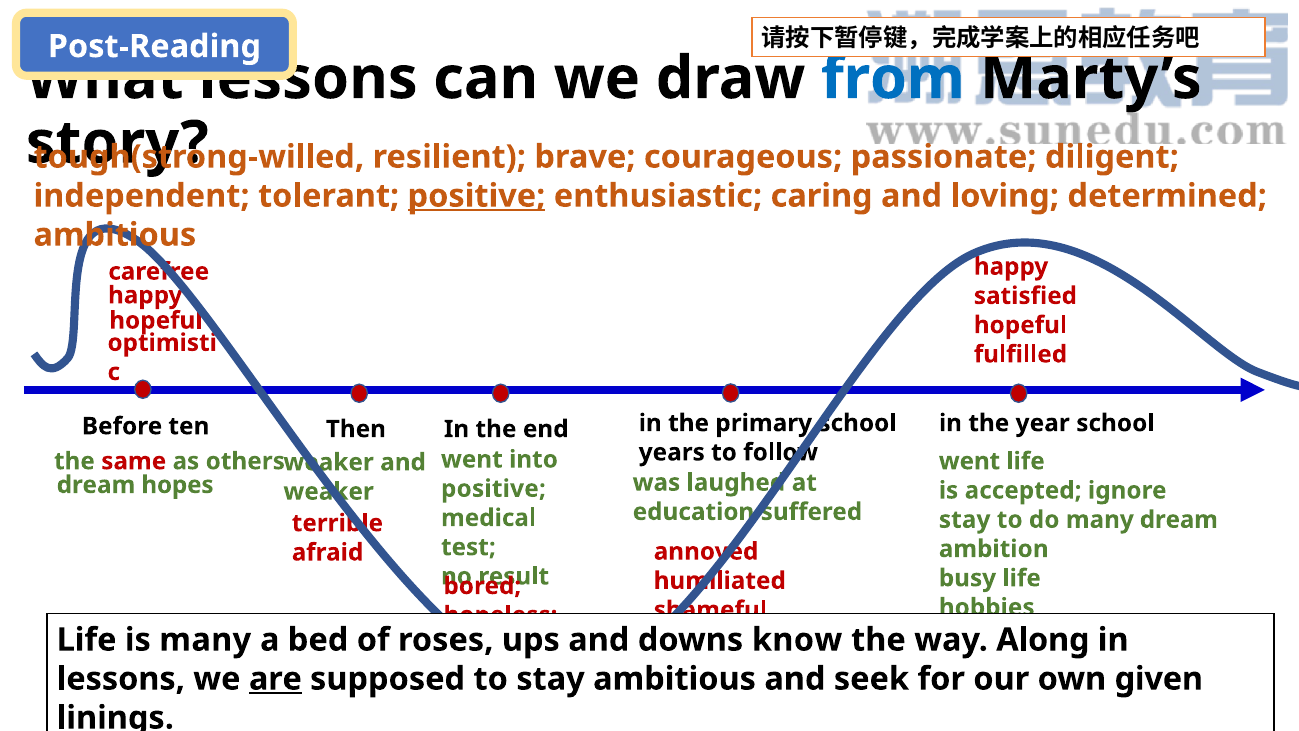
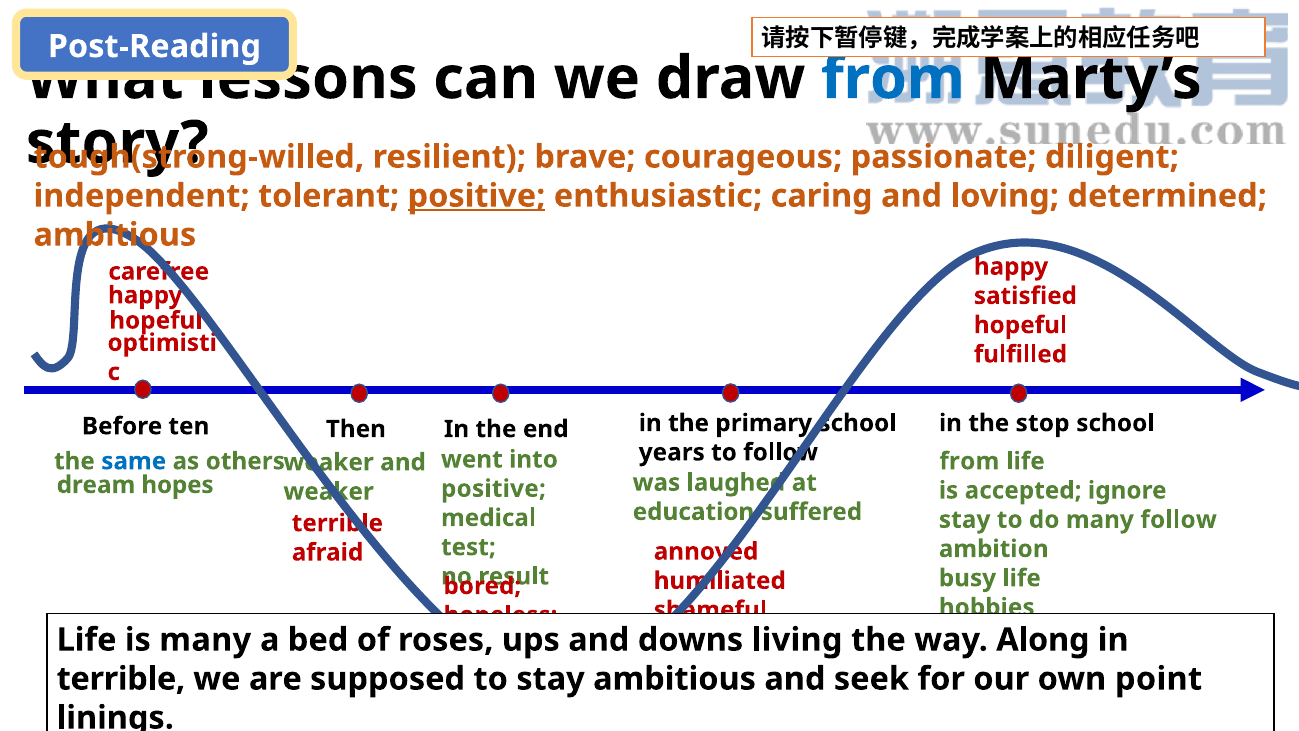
year: year -> stop
same colour: red -> blue
went at (969, 461): went -> from
many dream: dream -> follow
know: know -> living
lessons at (121, 679): lessons -> terrible
are underline: present -> none
given: given -> point
